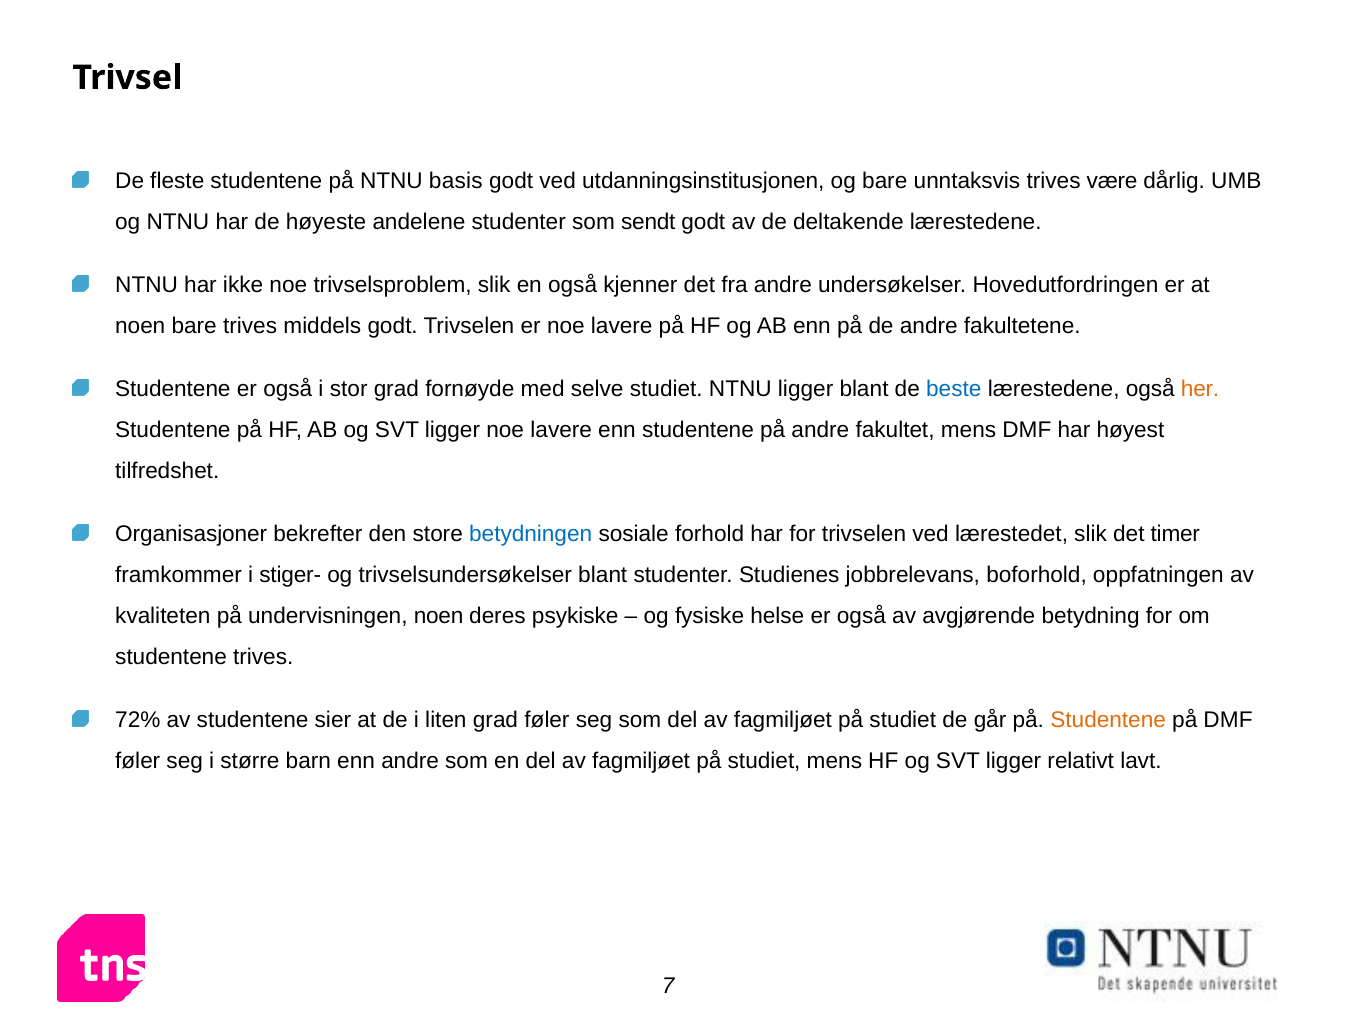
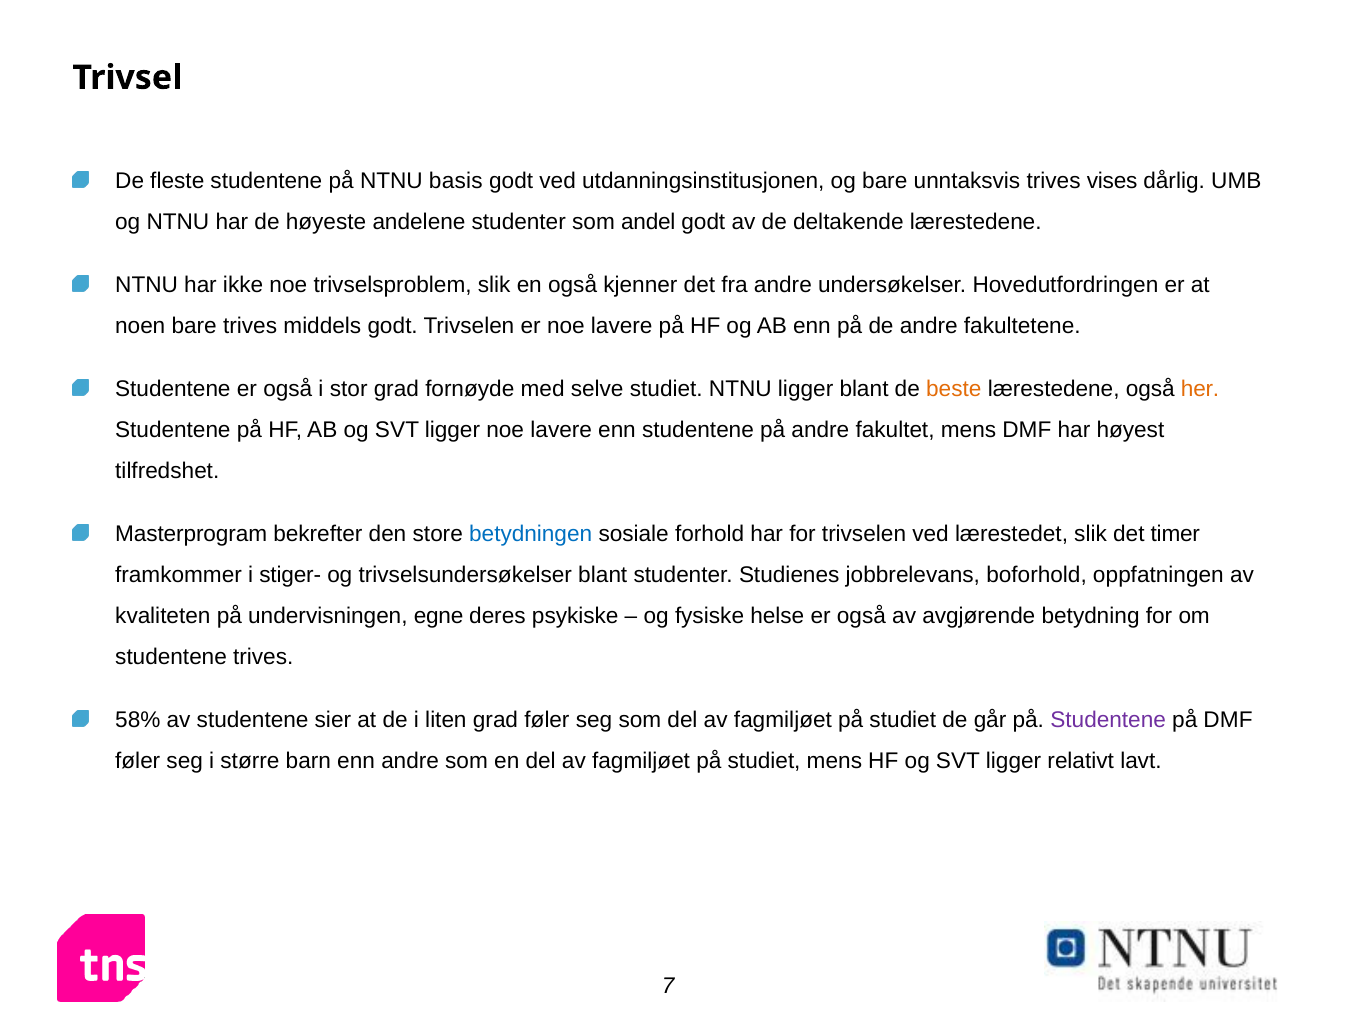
være: være -> vises
sendt: sendt -> andel
beste colour: blue -> orange
Organisasjoner: Organisasjoner -> Masterprogram
undervisningen noen: noen -> egne
72%: 72% -> 58%
Studentene at (1108, 720) colour: orange -> purple
